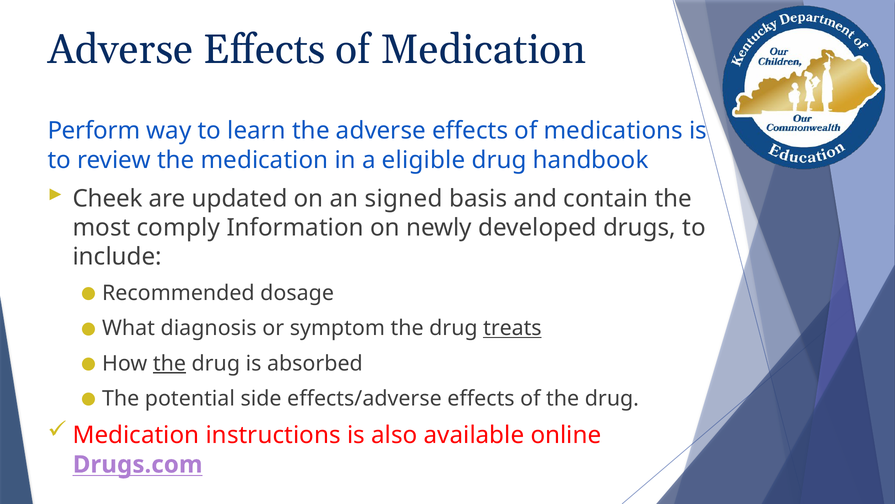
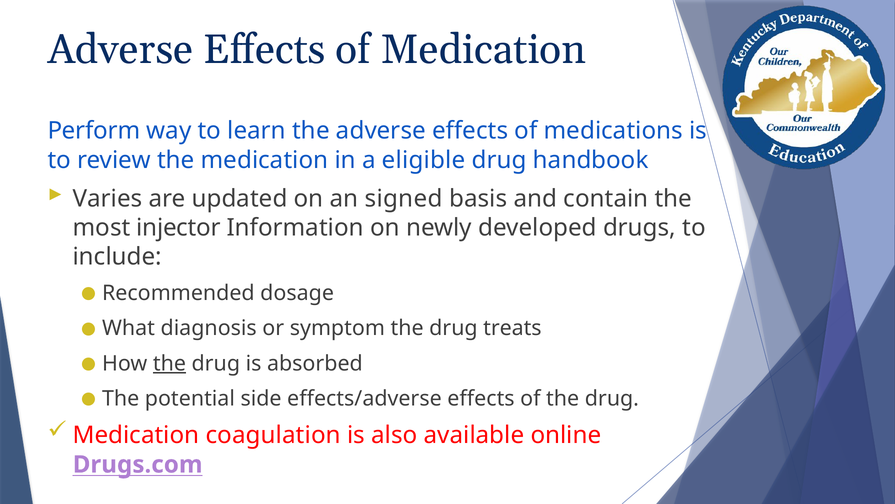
Cheek: Cheek -> Varies
comply: comply -> injector
treats underline: present -> none
instructions: instructions -> coagulation
